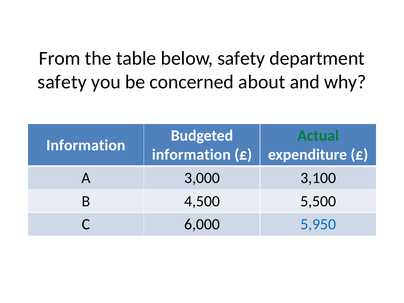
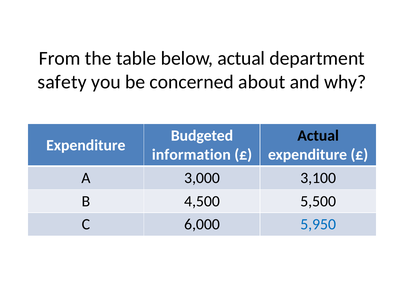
below safety: safety -> actual
Actual at (318, 136) colour: green -> black
Information at (86, 145): Information -> Expenditure
